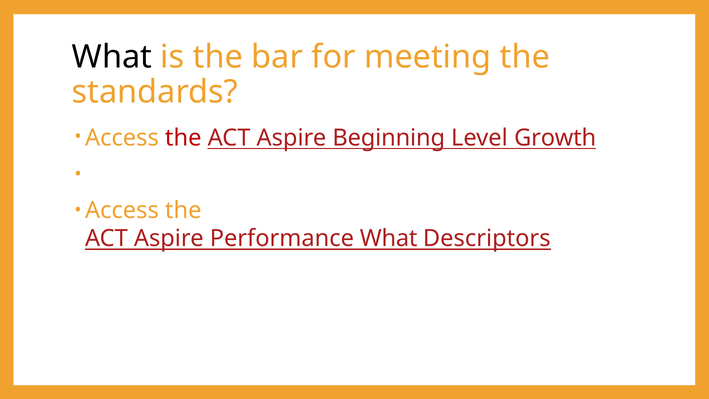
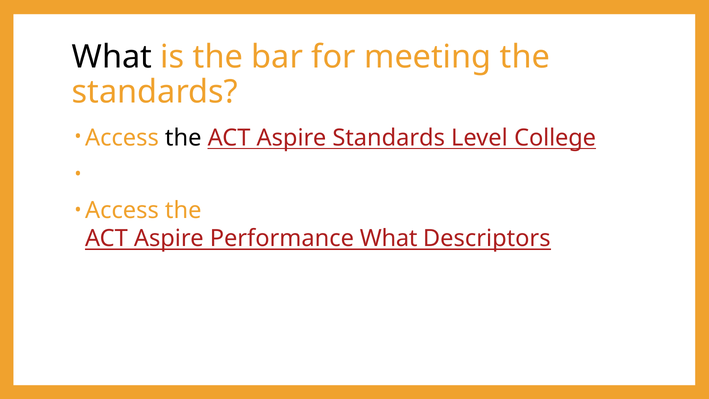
the at (183, 138) colour: red -> black
Aspire Beginning: Beginning -> Standards
Growth: Growth -> College
